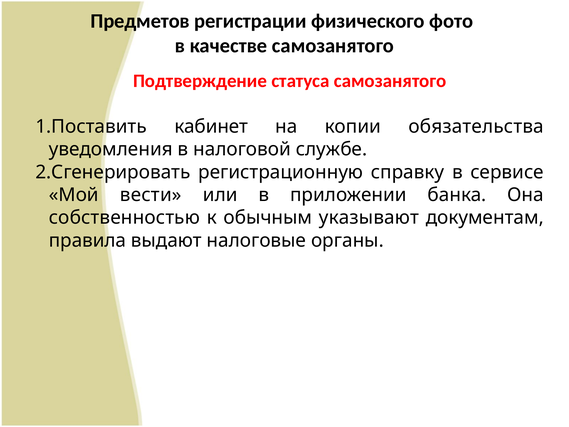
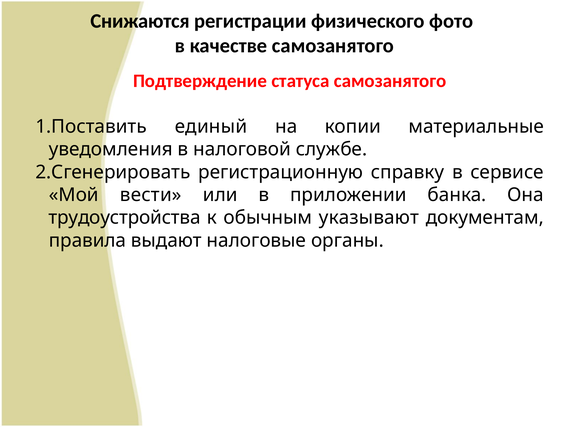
Предметов: Предметов -> Снижаются
кабинет: кабинет -> единый
обязательства: обязательства -> материальные
собственностью: собственностью -> трудоустройства
